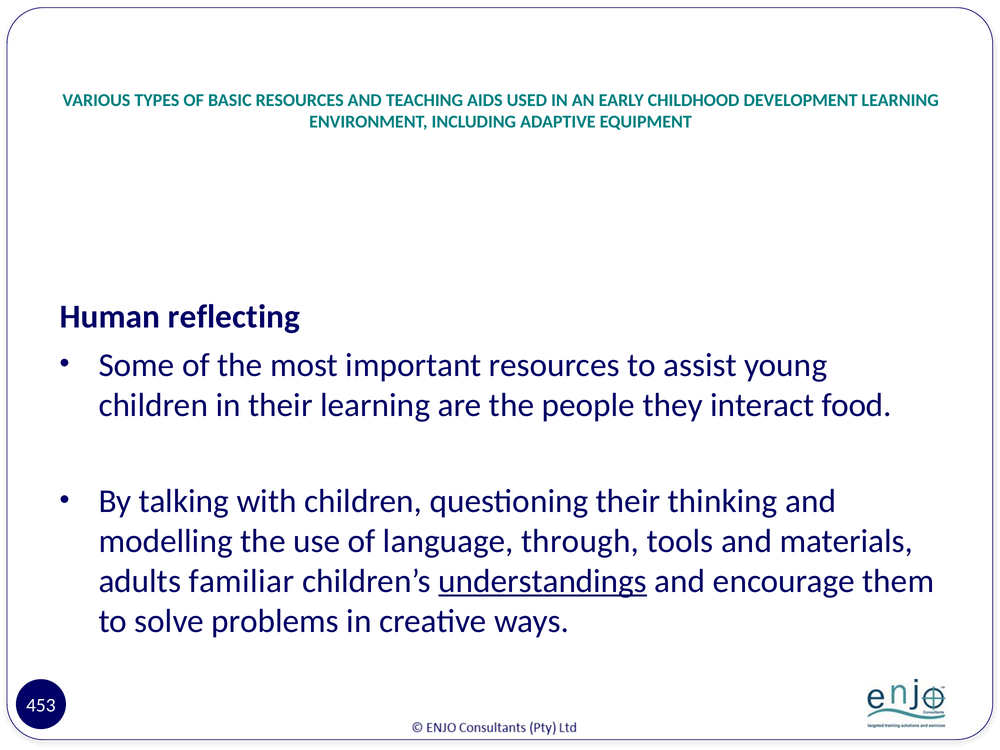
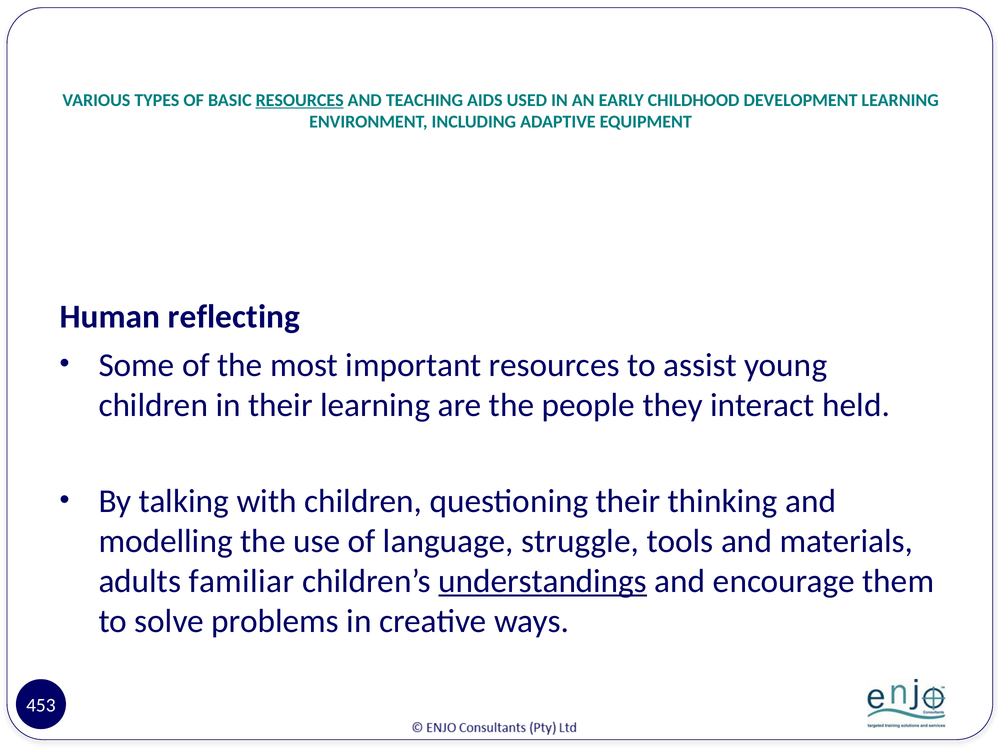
RESOURCES at (300, 100) underline: none -> present
food: food -> held
through: through -> struggle
